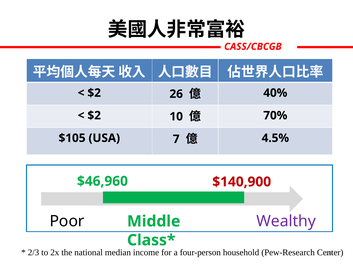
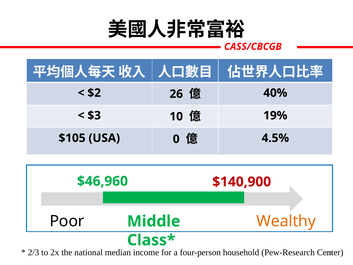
$2 at (94, 115): $2 -> $3
70%: 70% -> 19%
7: 7 -> 0
Wealthy colour: purple -> orange
